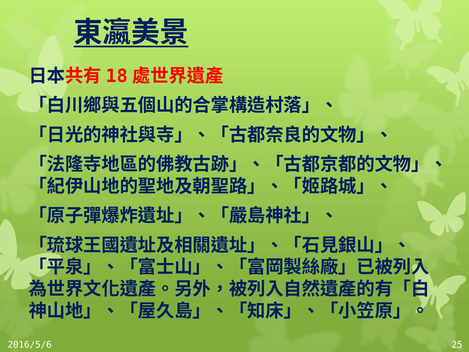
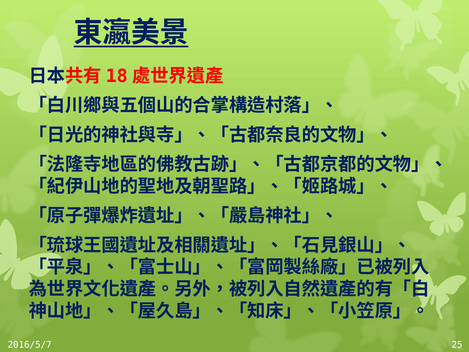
2016/5/6: 2016/5/6 -> 2016/5/7
